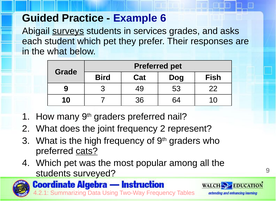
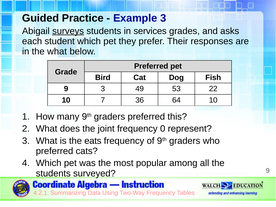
Example 6: 6 -> 3
nail: nail -> this
frequency 2: 2 -> 0
high: high -> eats
cats underline: present -> none
